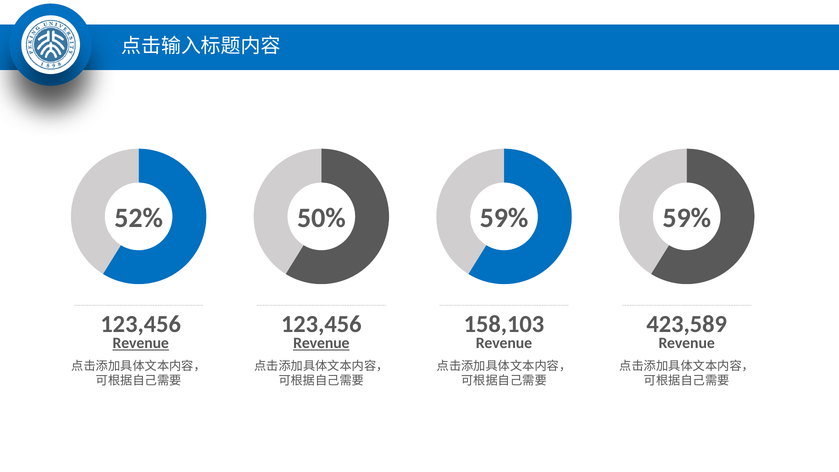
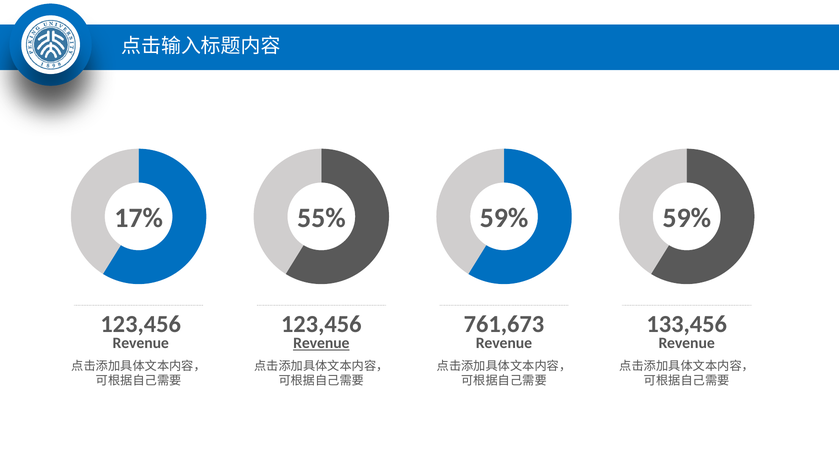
52%: 52% -> 17%
50%: 50% -> 55%
158,103: 158,103 -> 761,673
423,589: 423,589 -> 133,456
Revenue at (141, 343) underline: present -> none
